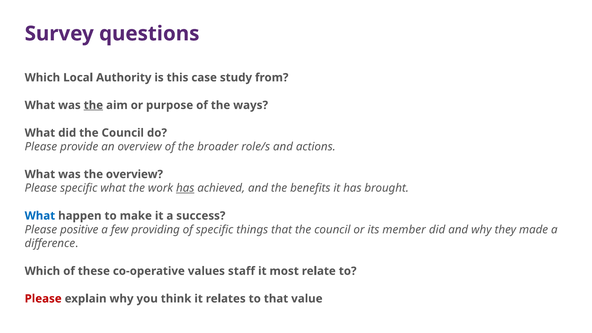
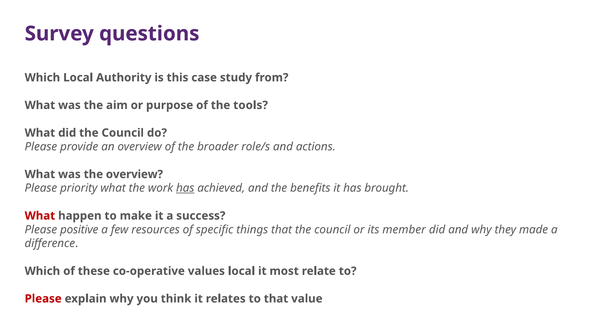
the at (93, 105) underline: present -> none
ways: ways -> tools
Please specific: specific -> priority
What at (40, 216) colour: blue -> red
providing: providing -> resources
values staff: staff -> local
